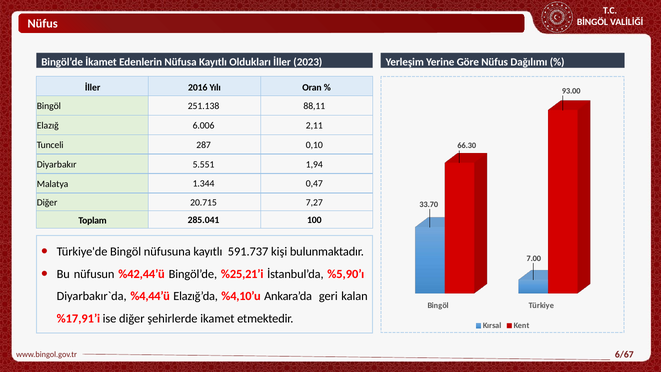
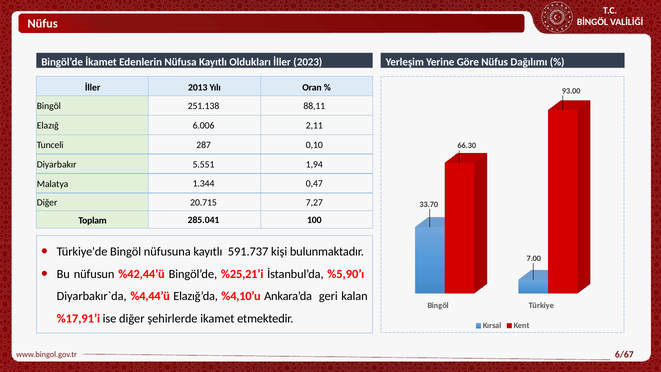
2016: 2016 -> 2013
